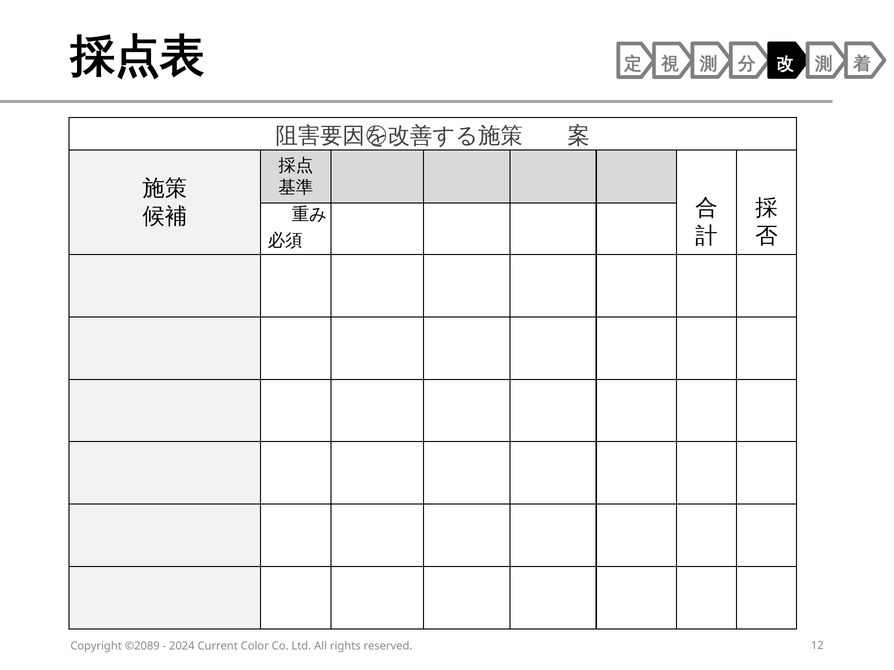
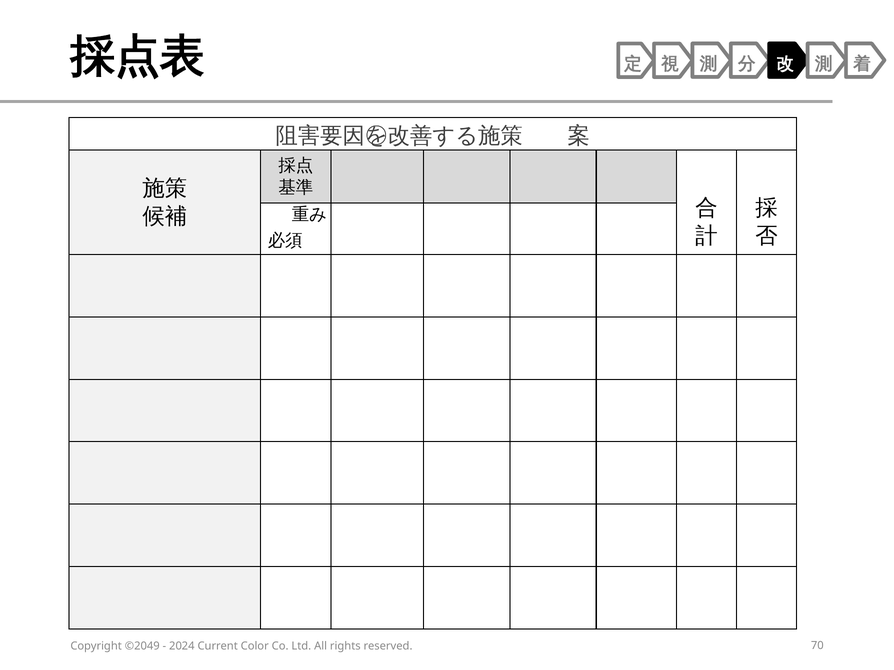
©2089: ©2089 -> ©2049
12: 12 -> 70
